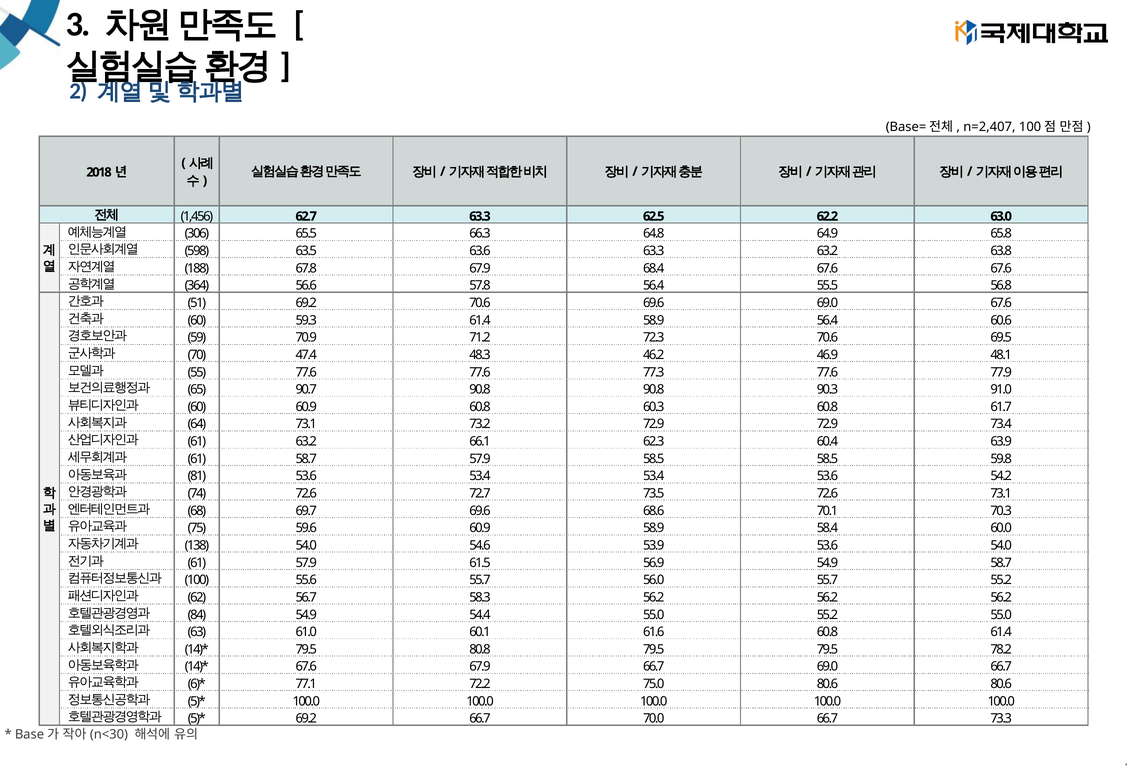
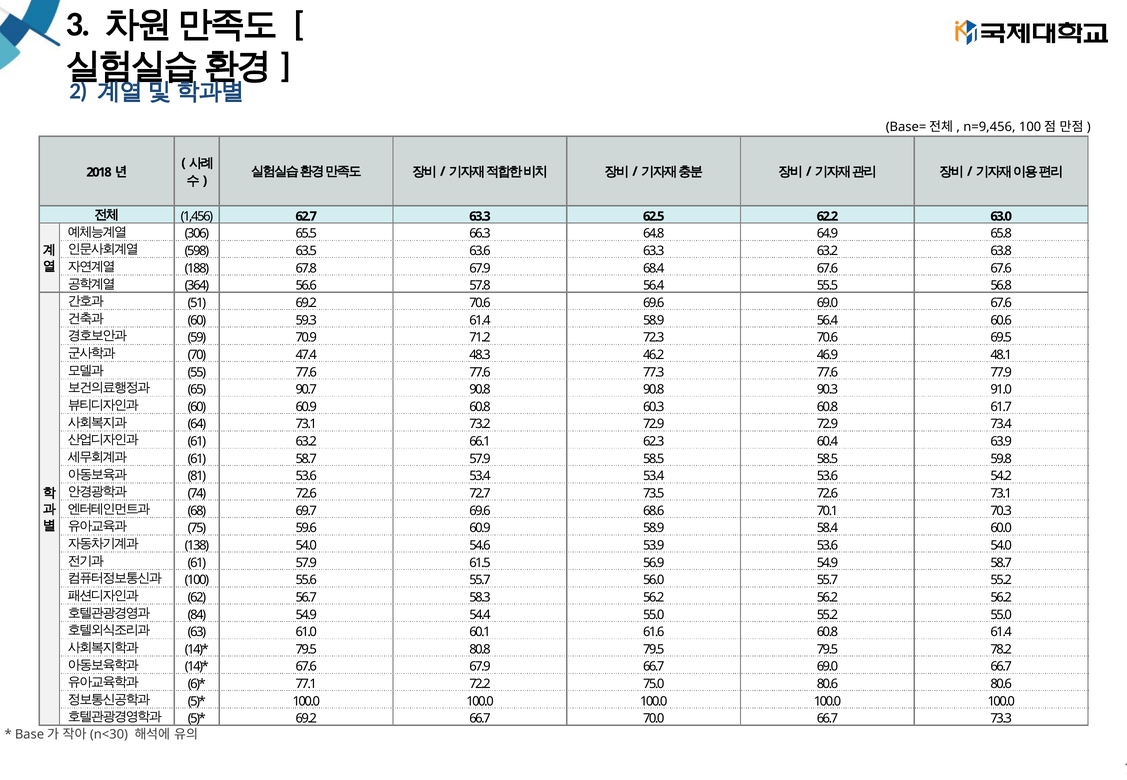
n=2,407: n=2,407 -> n=9,456
